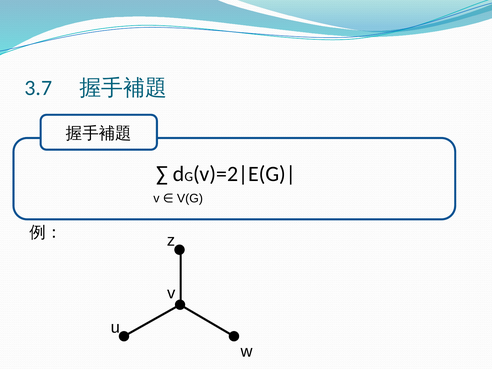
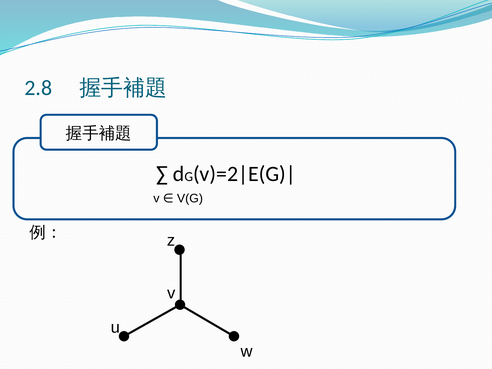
3.7: 3.7 -> 2.8
